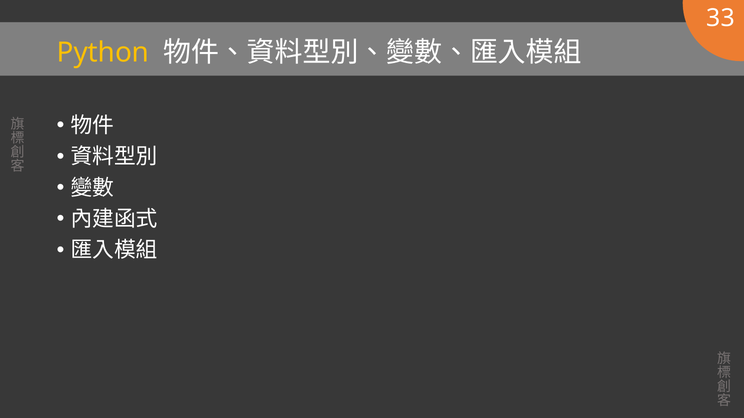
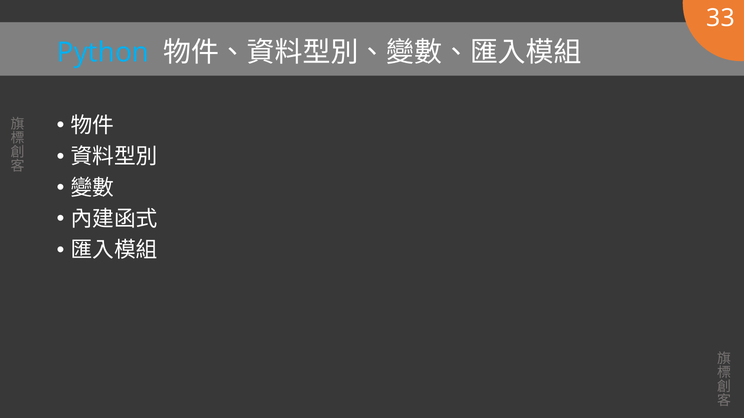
Python colour: yellow -> light blue
